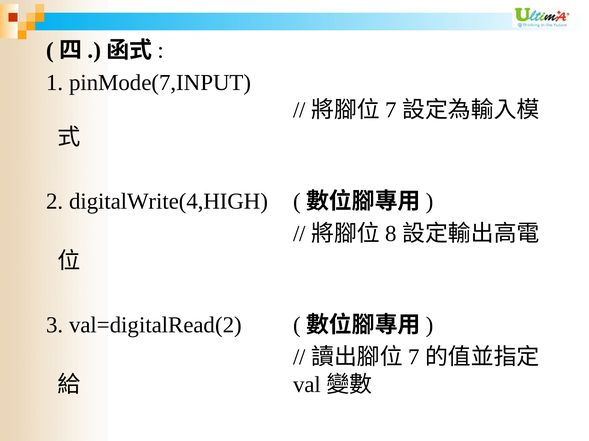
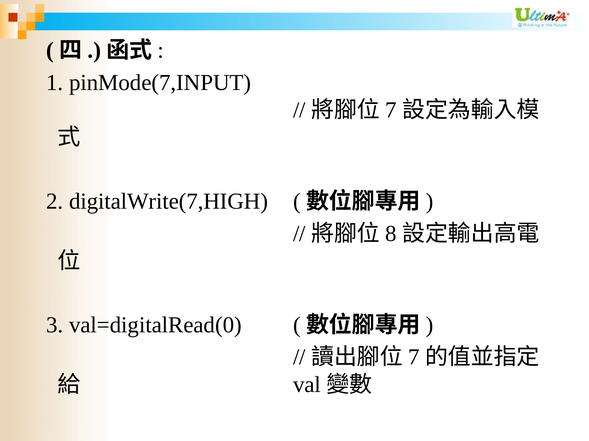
digitalWrite(4,HIGH: digitalWrite(4,HIGH -> digitalWrite(7,HIGH
val=digitalRead(2: val=digitalRead(2 -> val=digitalRead(0
